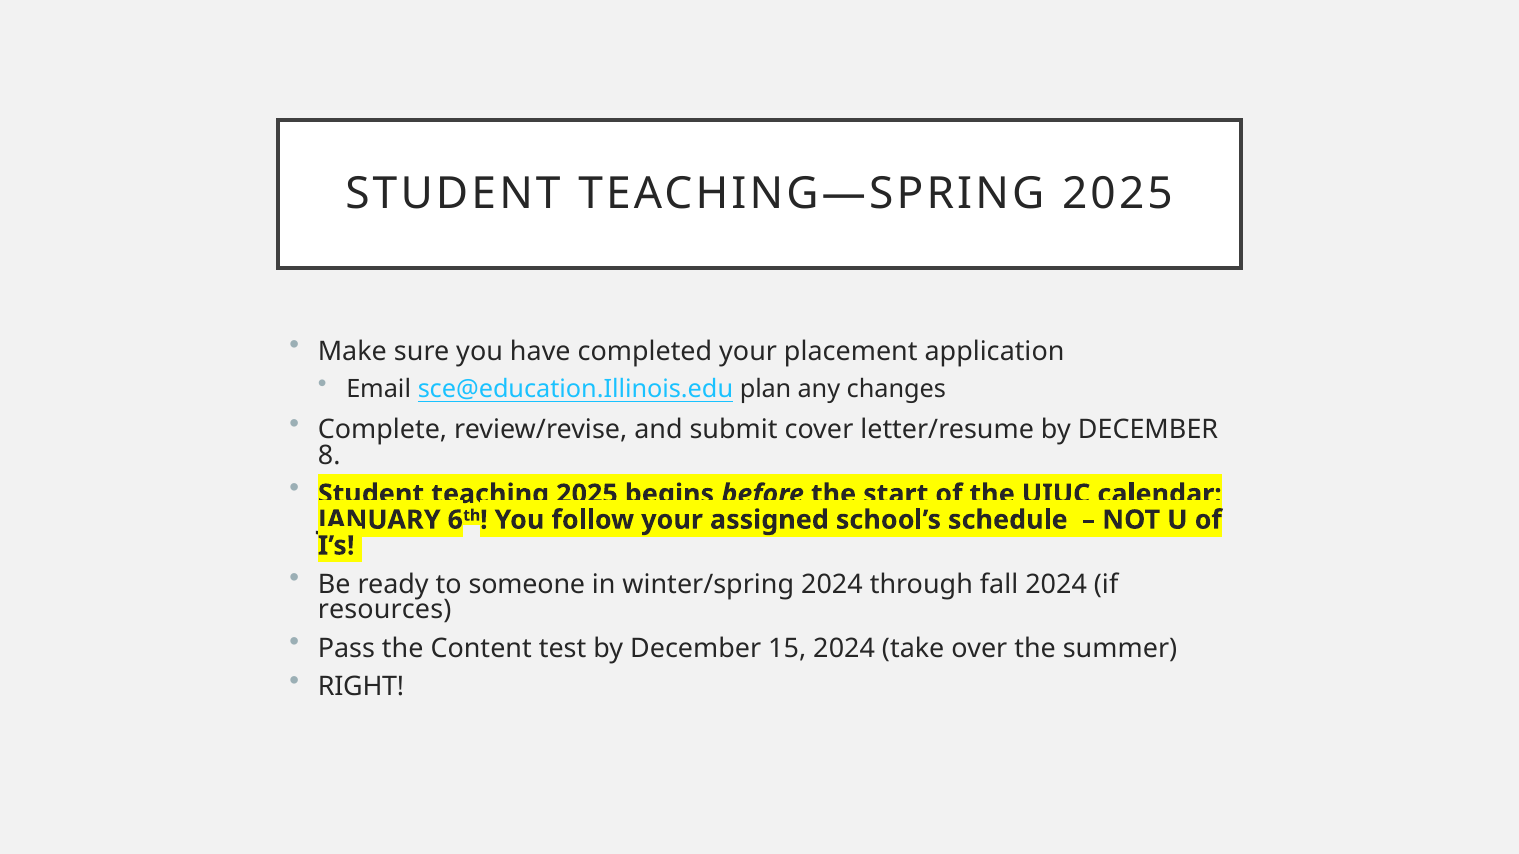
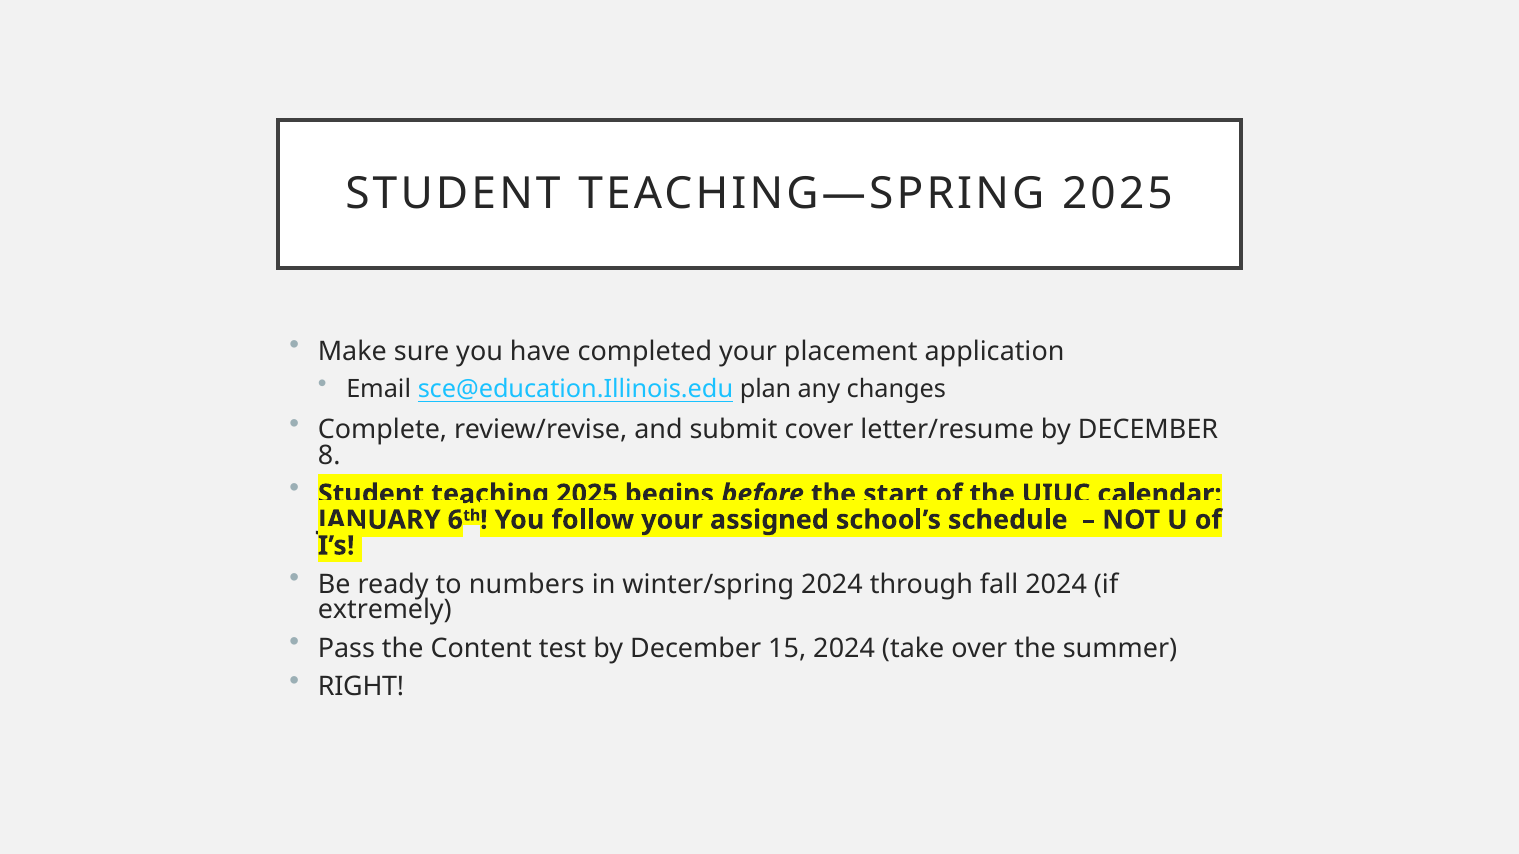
someone: someone -> numbers
resources: resources -> extremely
